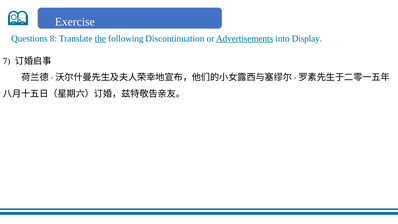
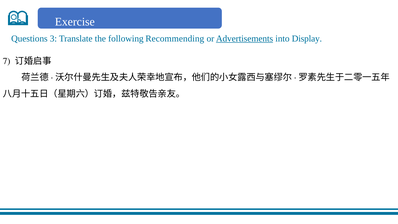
8: 8 -> 3
the underline: present -> none
Discontinuation: Discontinuation -> Recommending
